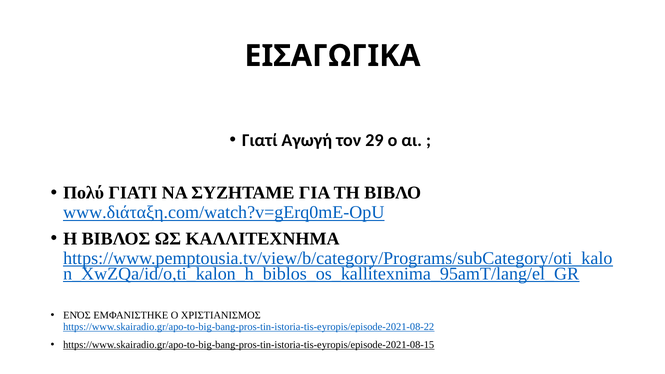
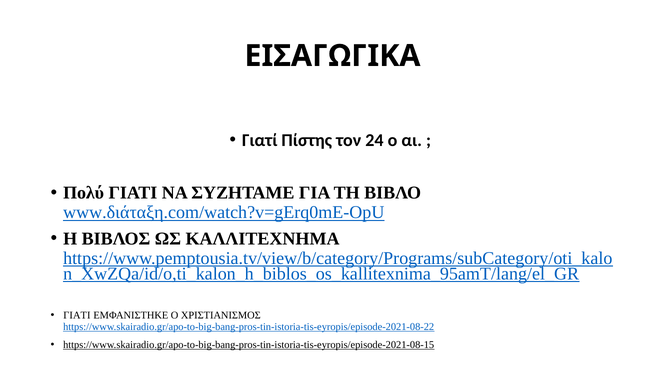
Αγωγή: Αγωγή -> Πίστης
29: 29 -> 24
ΕΝΌΣ at (77, 315): ΕΝΌΣ -> ΓΙΑΤΙ
